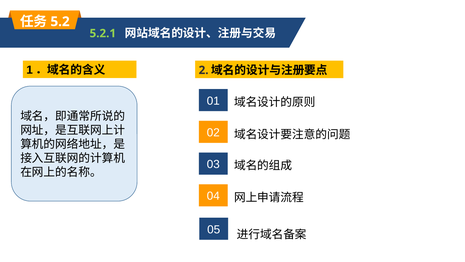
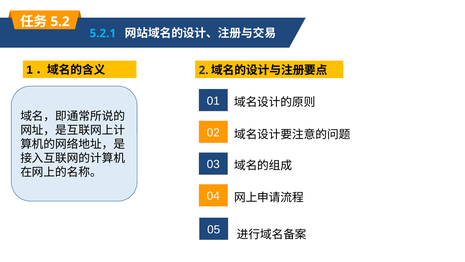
5.2.1 colour: light green -> light blue
